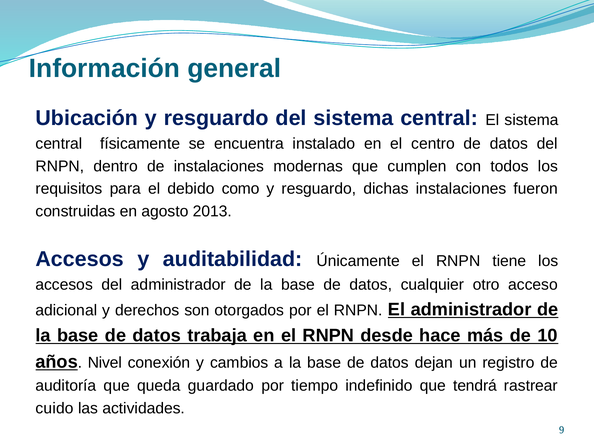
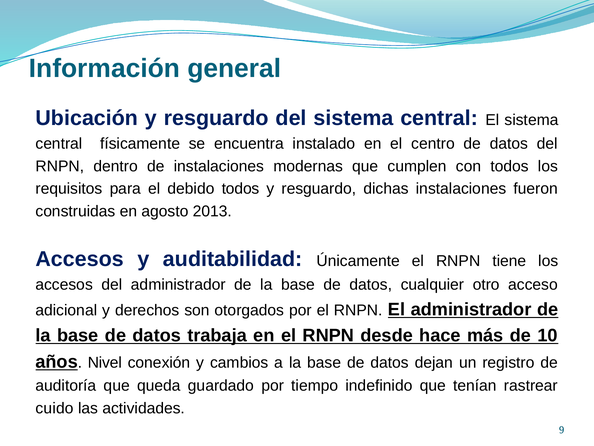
debido como: como -> todos
tendrá: tendrá -> tenían
